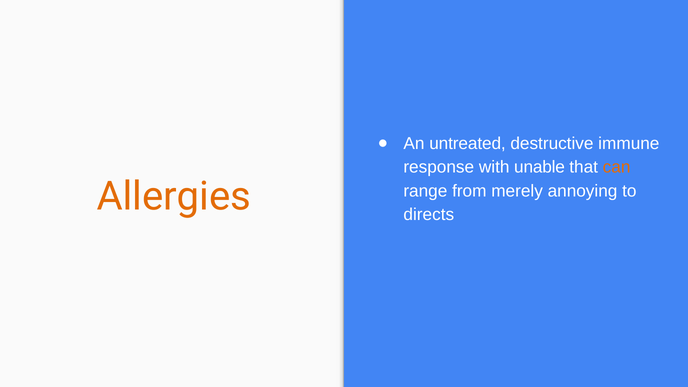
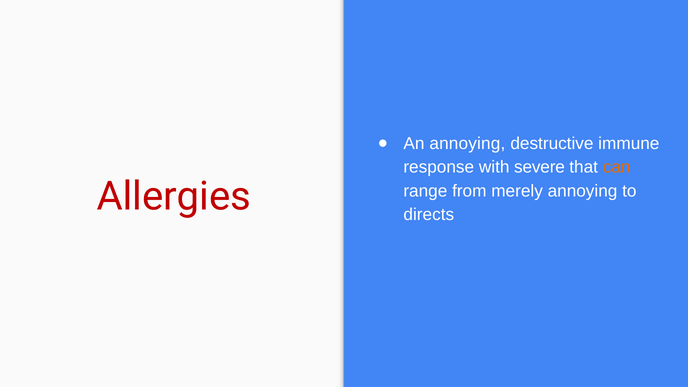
An untreated: untreated -> annoying
unable: unable -> severe
Allergies colour: orange -> red
